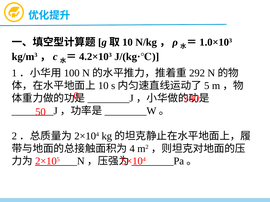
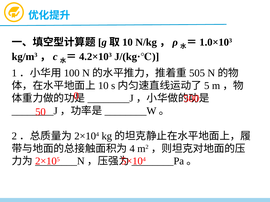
292: 292 -> 505
